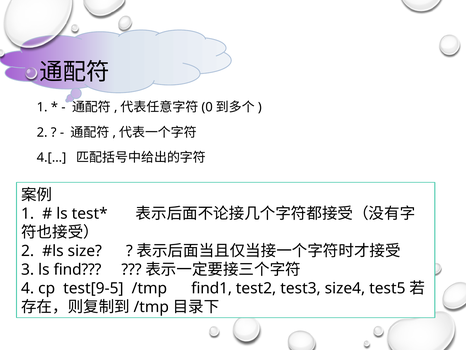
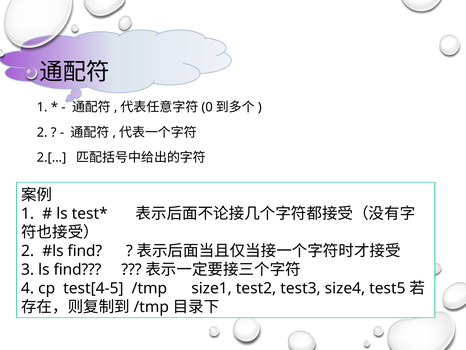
4.[…: 4.[… -> 2.[…
size at (85, 251): size -> find
test[9-5: test[9-5 -> test[4-5
find1: find1 -> size1
